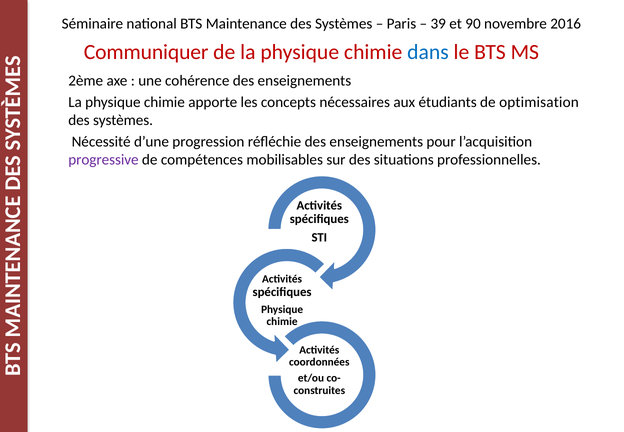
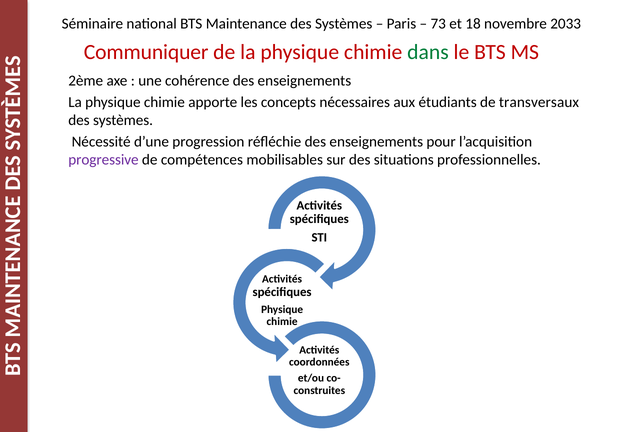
39: 39 -> 73
90: 90 -> 18
2016: 2016 -> 2033
dans colour: blue -> green
optimisation: optimisation -> transversaux
